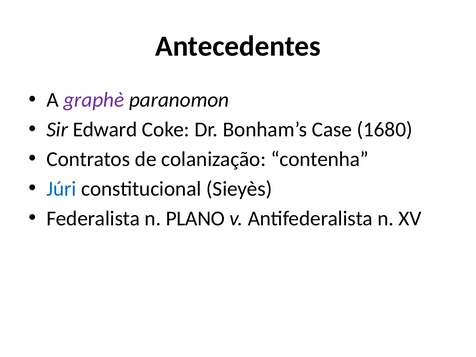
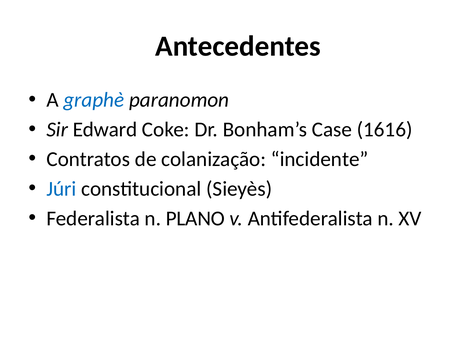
graphè colour: purple -> blue
1680: 1680 -> 1616
contenha: contenha -> incidente
